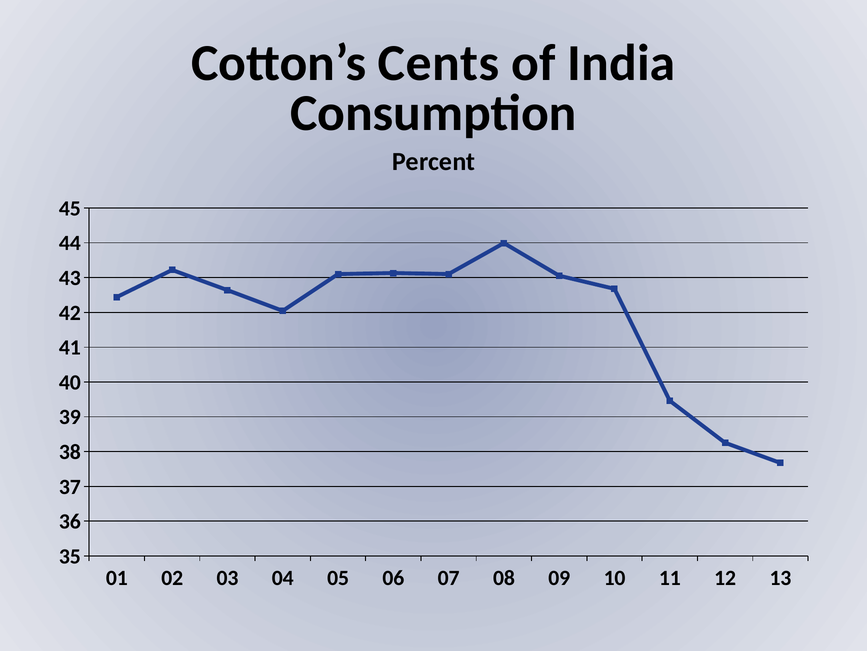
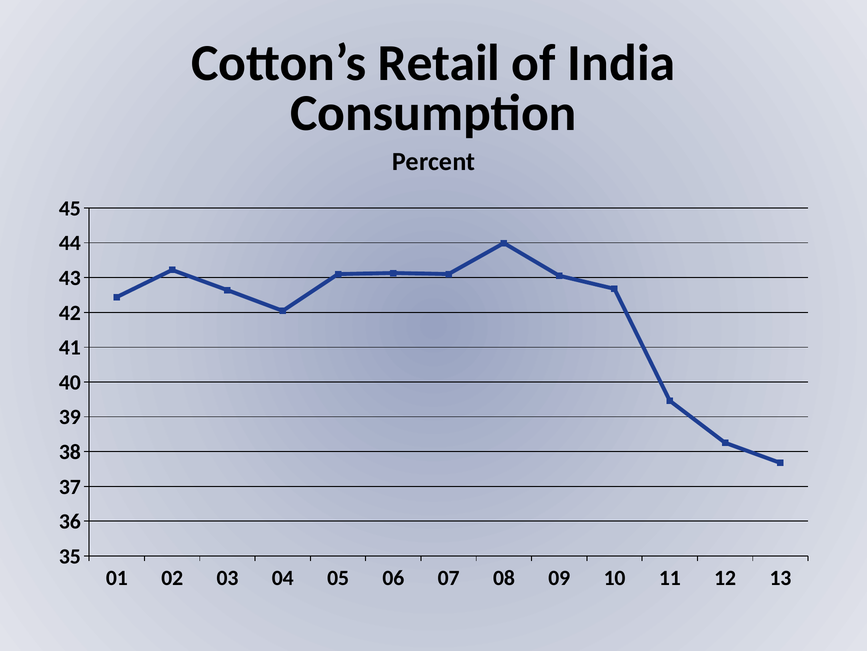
Cents: Cents -> Retail
